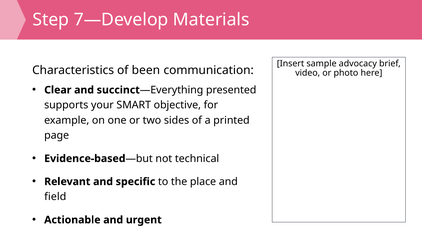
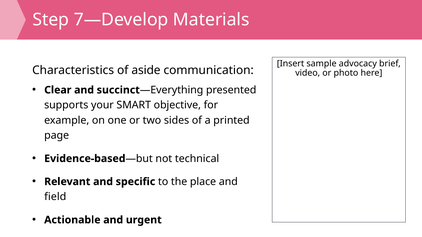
been: been -> aside
